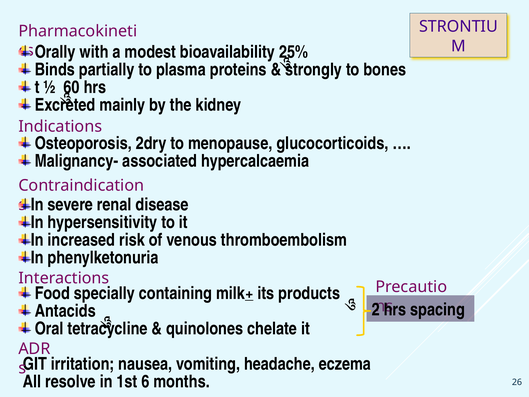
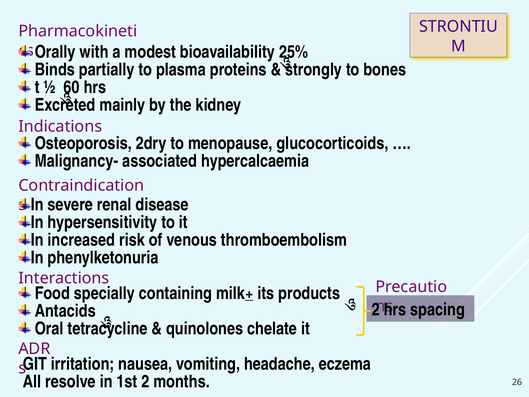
1st 6: 6 -> 2
